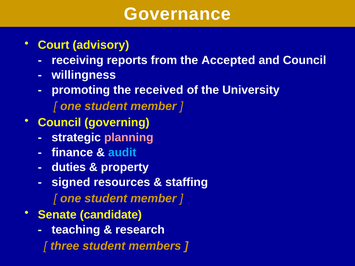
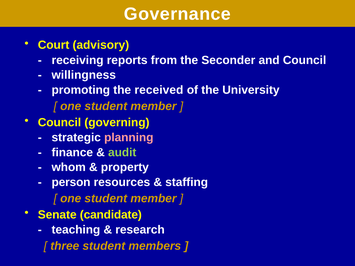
Accepted: Accepted -> Seconder
audit colour: light blue -> light green
duties: duties -> whom
signed: signed -> person
